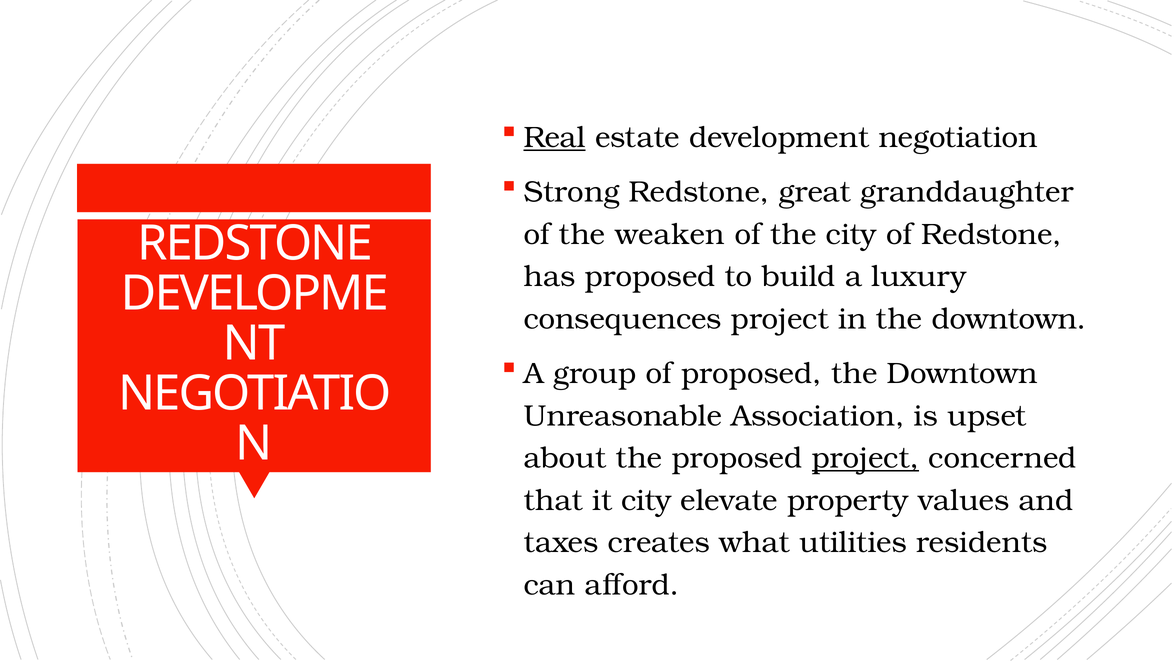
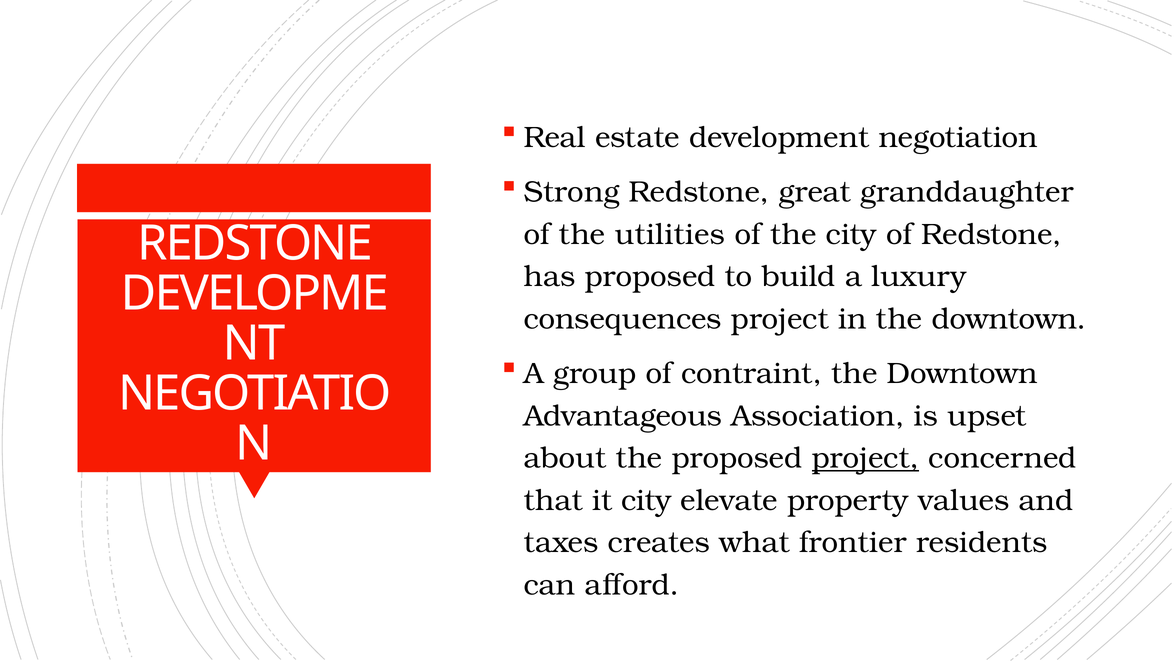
Real underline: present -> none
weaken: weaken -> utilities
of proposed: proposed -> contraint
Unreasonable: Unreasonable -> Advantageous
utilities: utilities -> frontier
